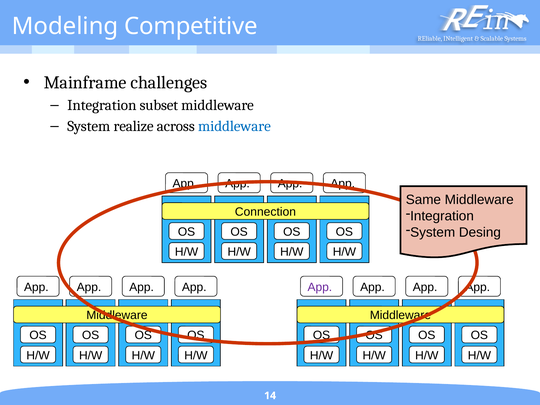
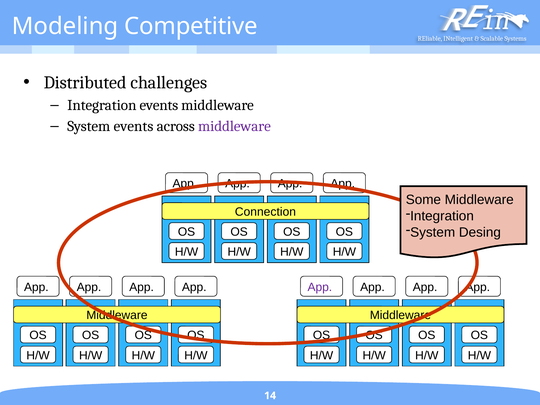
Mainframe: Mainframe -> Distributed
Integration subset: subset -> events
System realize: realize -> events
middleware at (234, 126) colour: blue -> purple
Same: Same -> Some
